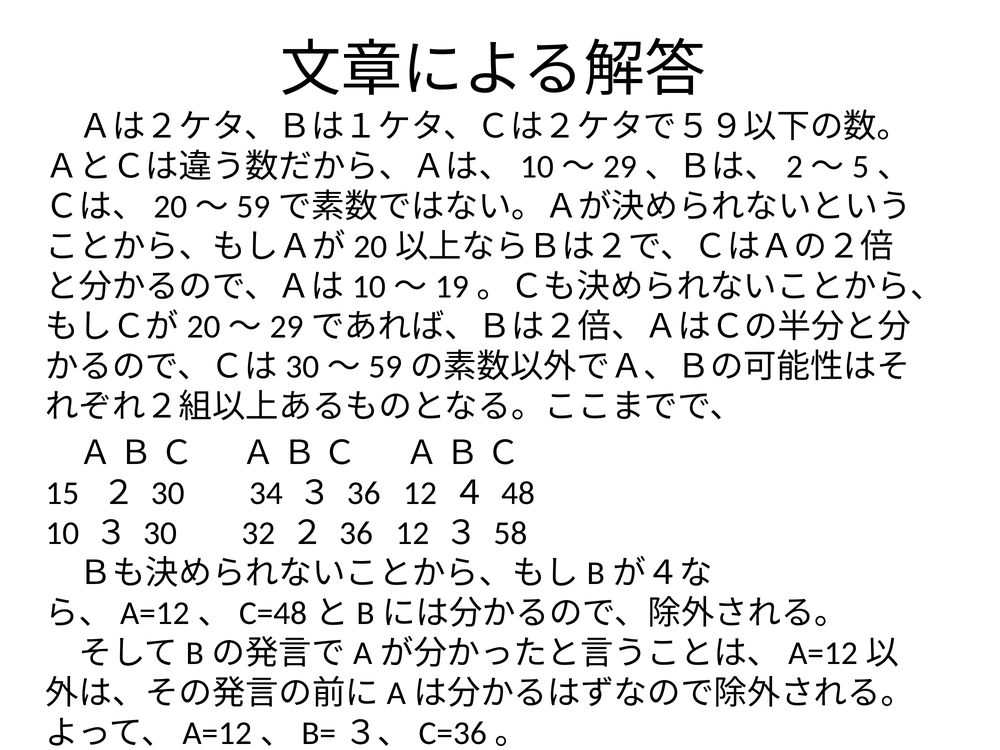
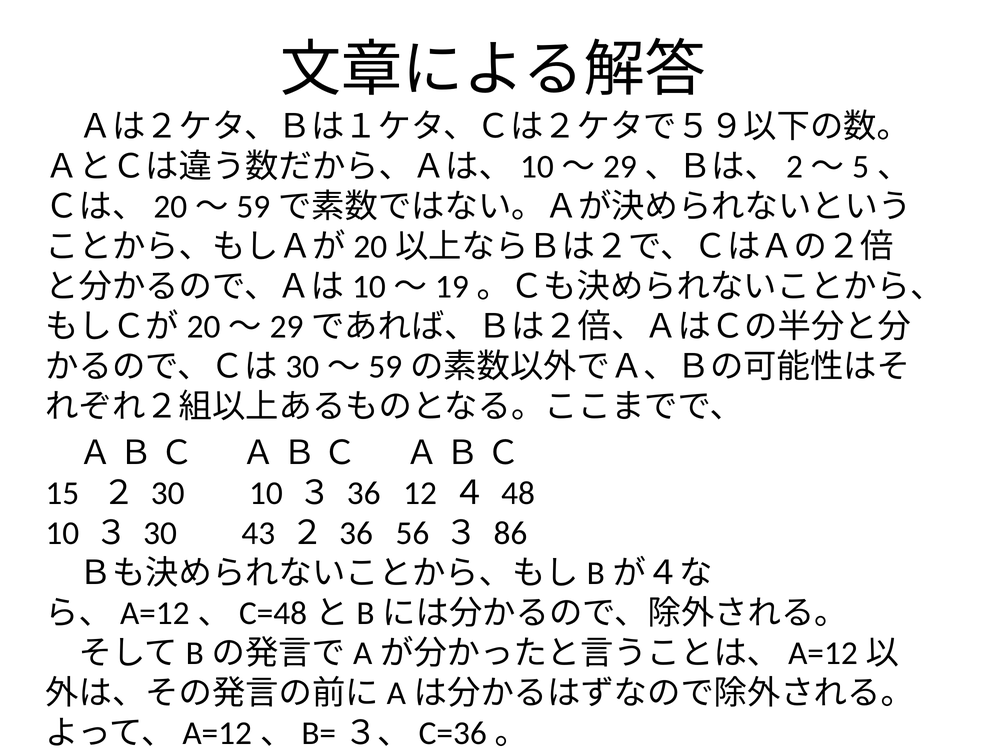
30 34: 34 -> 10
32: 32 -> 43
２ 36 12: 12 -> 56
58: 58 -> 86
